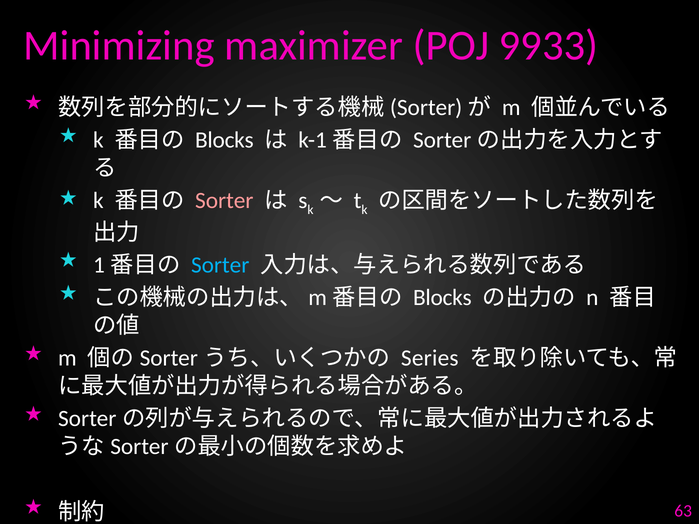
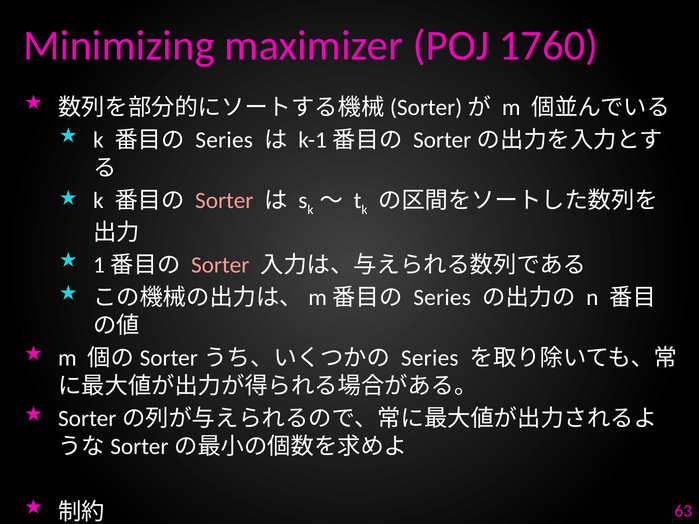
9933: 9933 -> 1760
Blocks at (224, 140): Blocks -> Series
Sorter at (220, 265) colour: light blue -> pink
Blocks at (442, 298): Blocks -> Series
